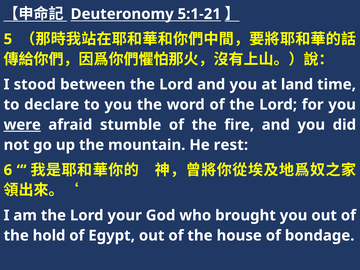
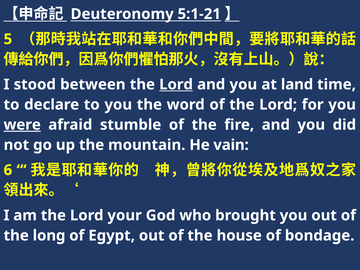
Lord at (176, 84) underline: none -> present
rest: rest -> vain
hold: hold -> long
